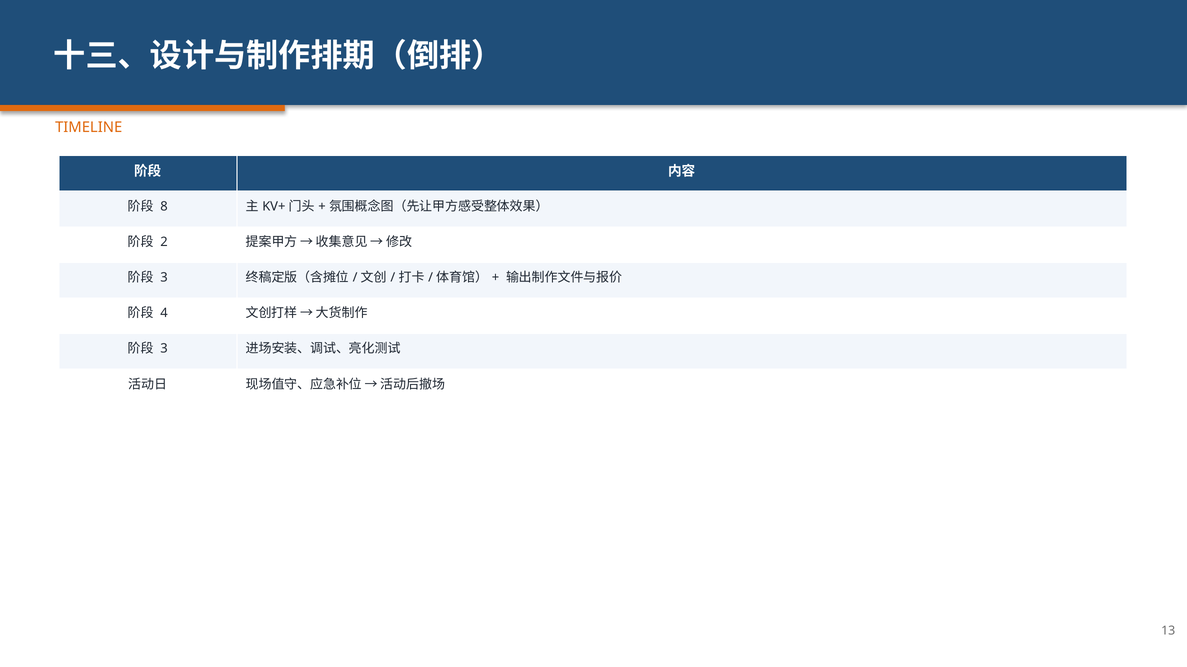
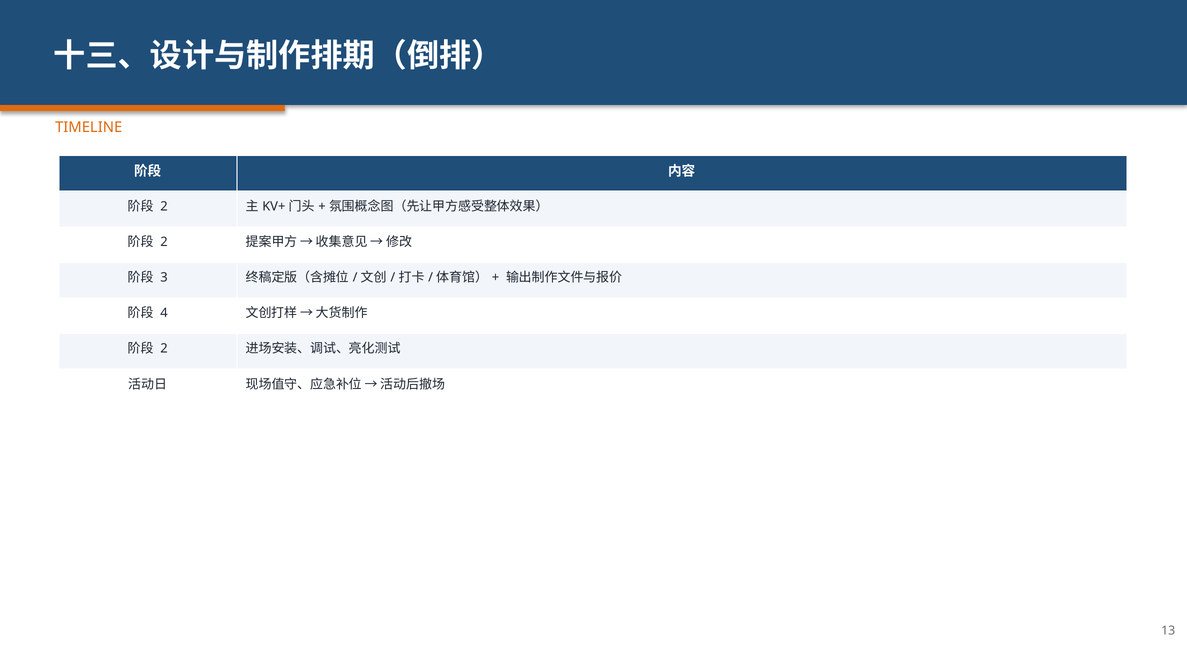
8 at (164, 207): 8 -> 2
3 at (164, 349): 3 -> 2
